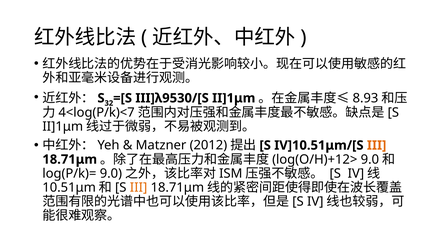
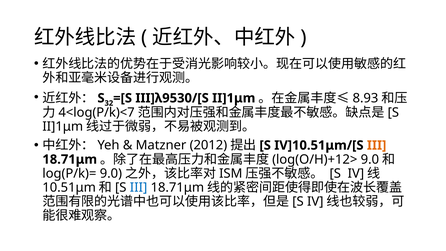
III at (139, 187) colour: orange -> blue
